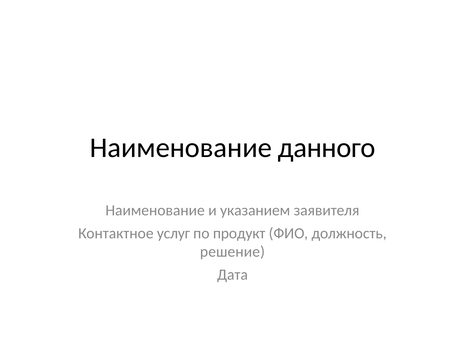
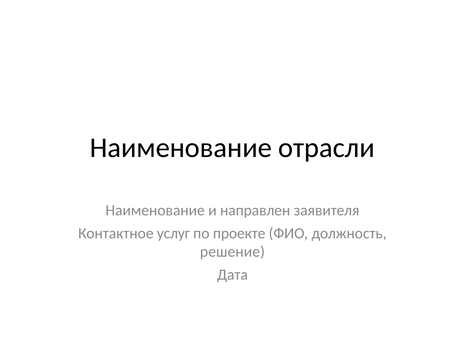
данного: данного -> отрасли
указанием: указанием -> направлен
продукт: продукт -> проекте
